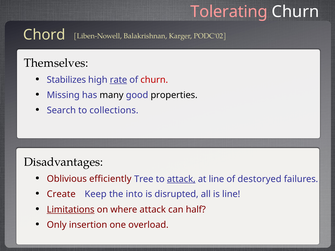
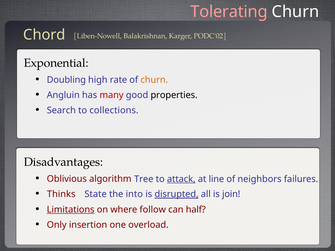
Themselves: Themselves -> Exponential
Stabilizes: Stabilizes -> Doubling
rate underline: present -> none
churn at (154, 80) colour: red -> orange
Missing: Missing -> Angluin
many colour: black -> red
destoryed: destoryed -> neighbors
efficiently: efficiently -> algorithm
Keep: Keep -> State
disrupted underline: none -> present
is line: line -> join
Create: Create -> Thinks
where attack: attack -> follow
